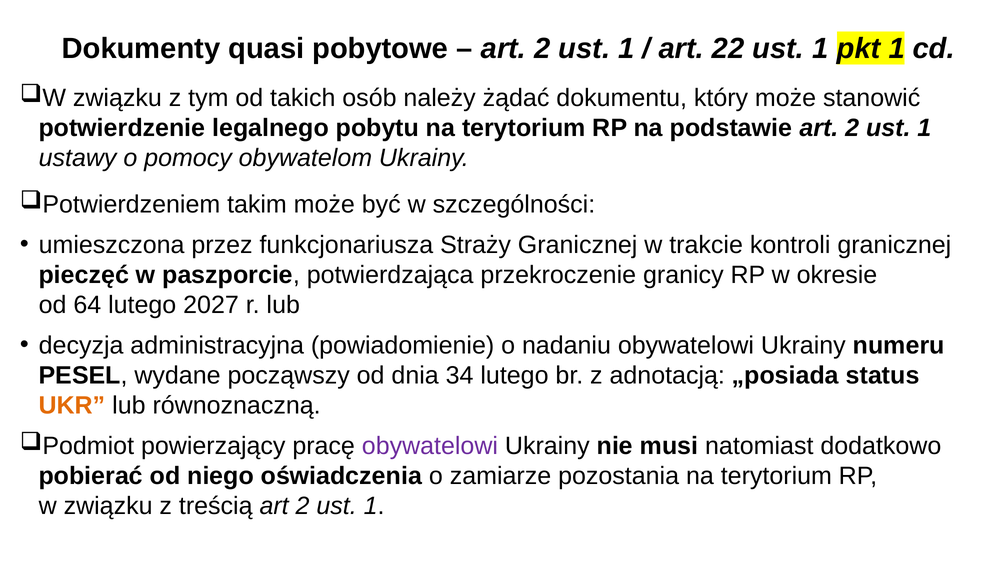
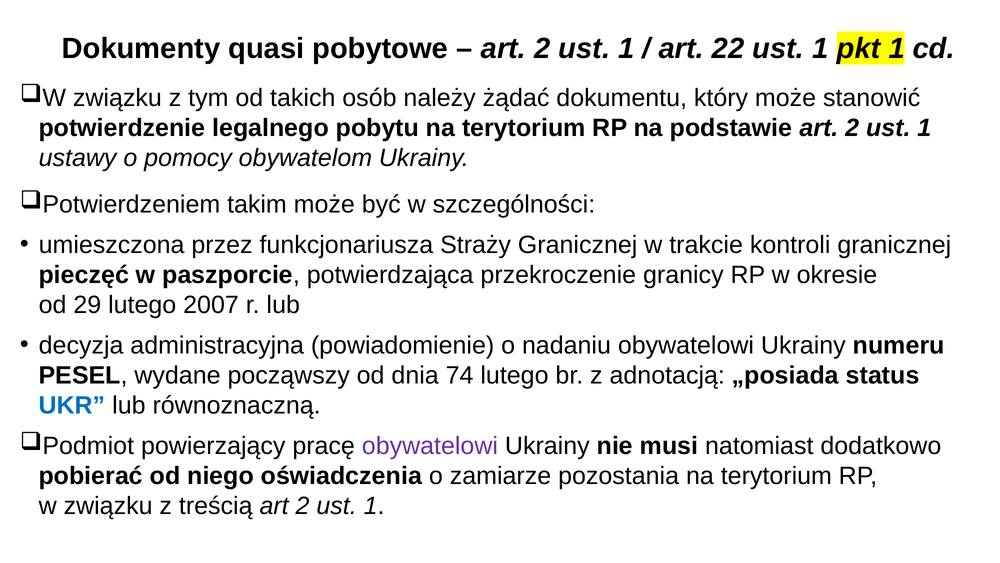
64: 64 -> 29
2027: 2027 -> 2007
34: 34 -> 74
UKR colour: orange -> blue
